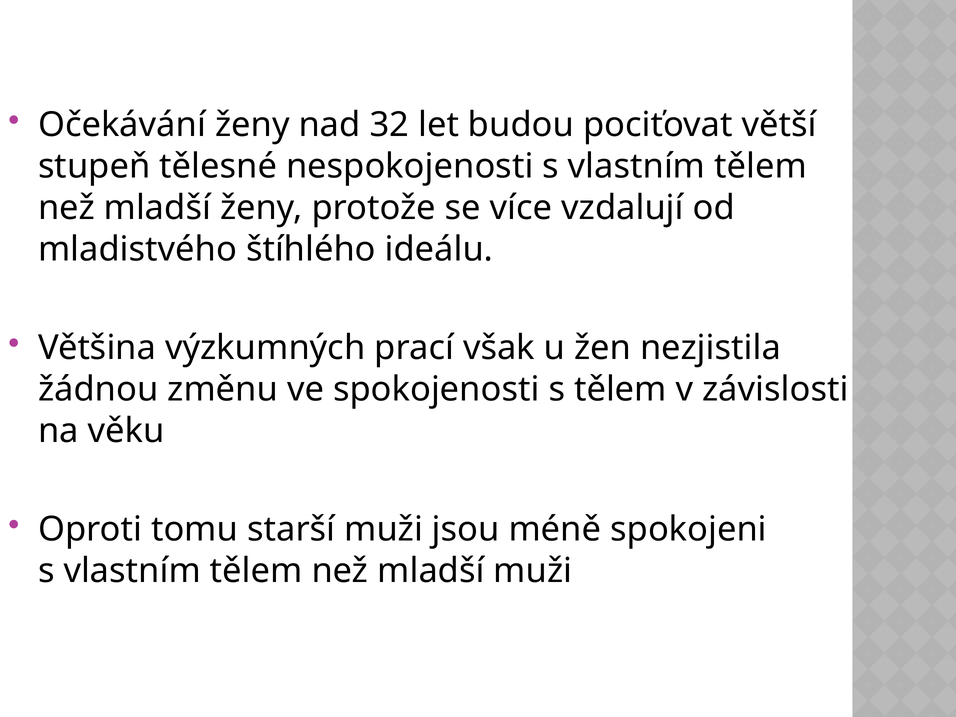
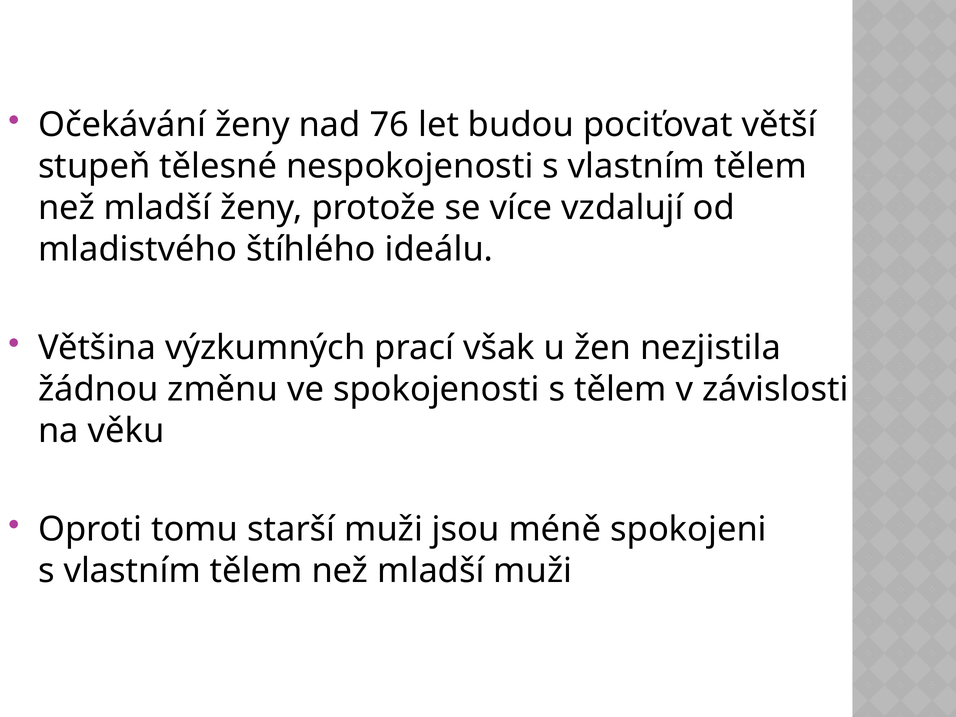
32: 32 -> 76
